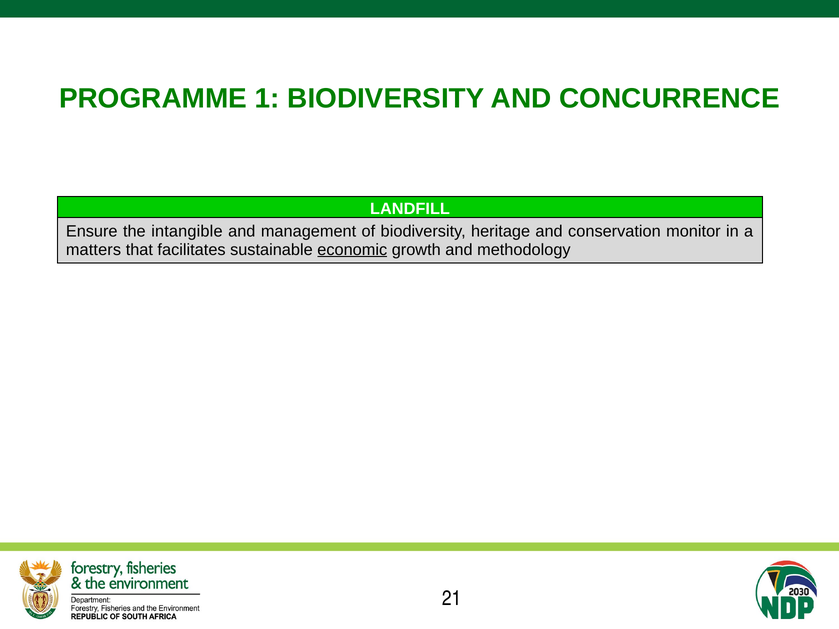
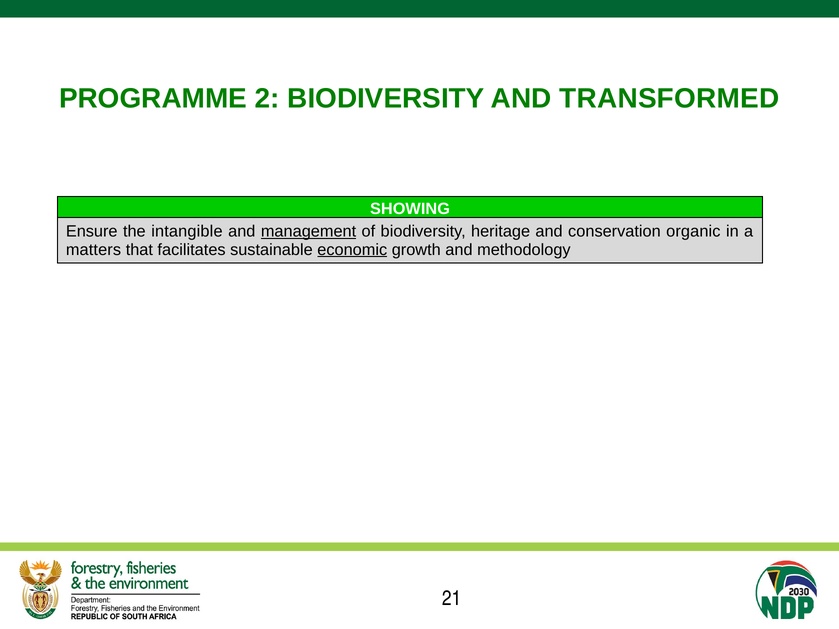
1: 1 -> 2
CONCURRENCE: CONCURRENCE -> TRANSFORMED
LANDFILL: LANDFILL -> SHOWING
management underline: none -> present
monitor: monitor -> organic
